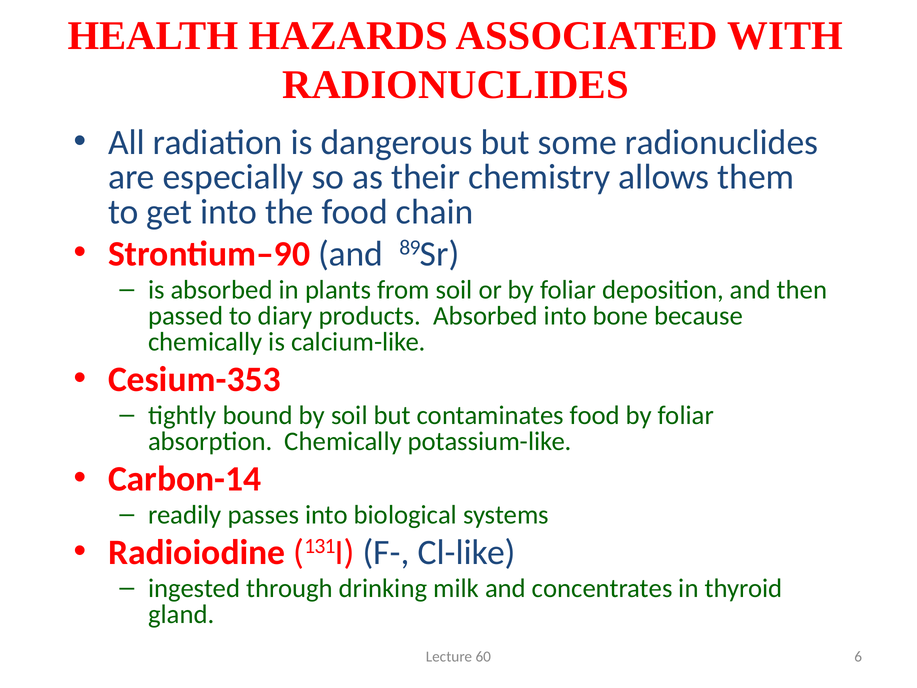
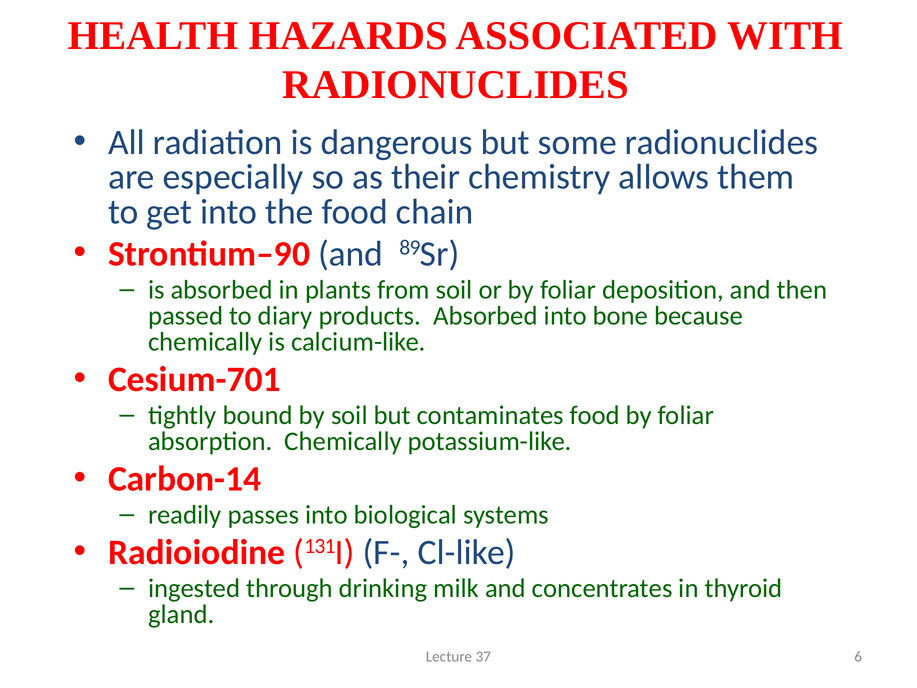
Cesium-353: Cesium-353 -> Cesium-701
60: 60 -> 37
